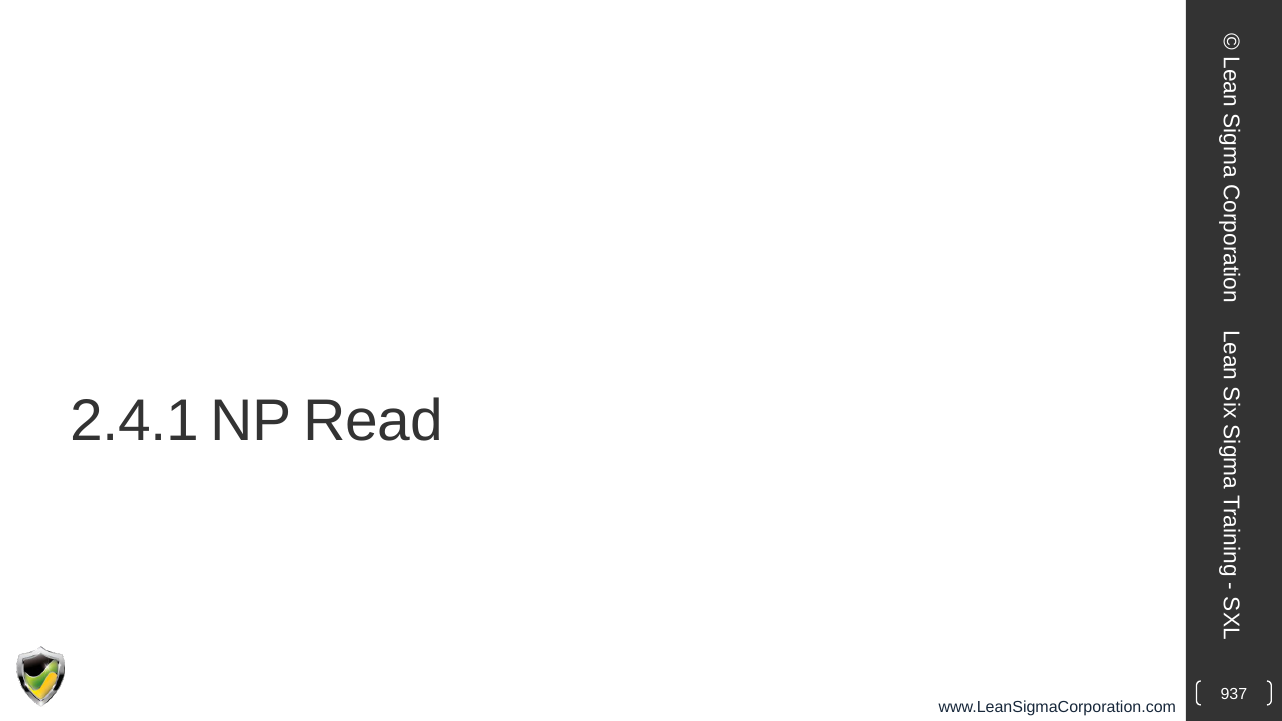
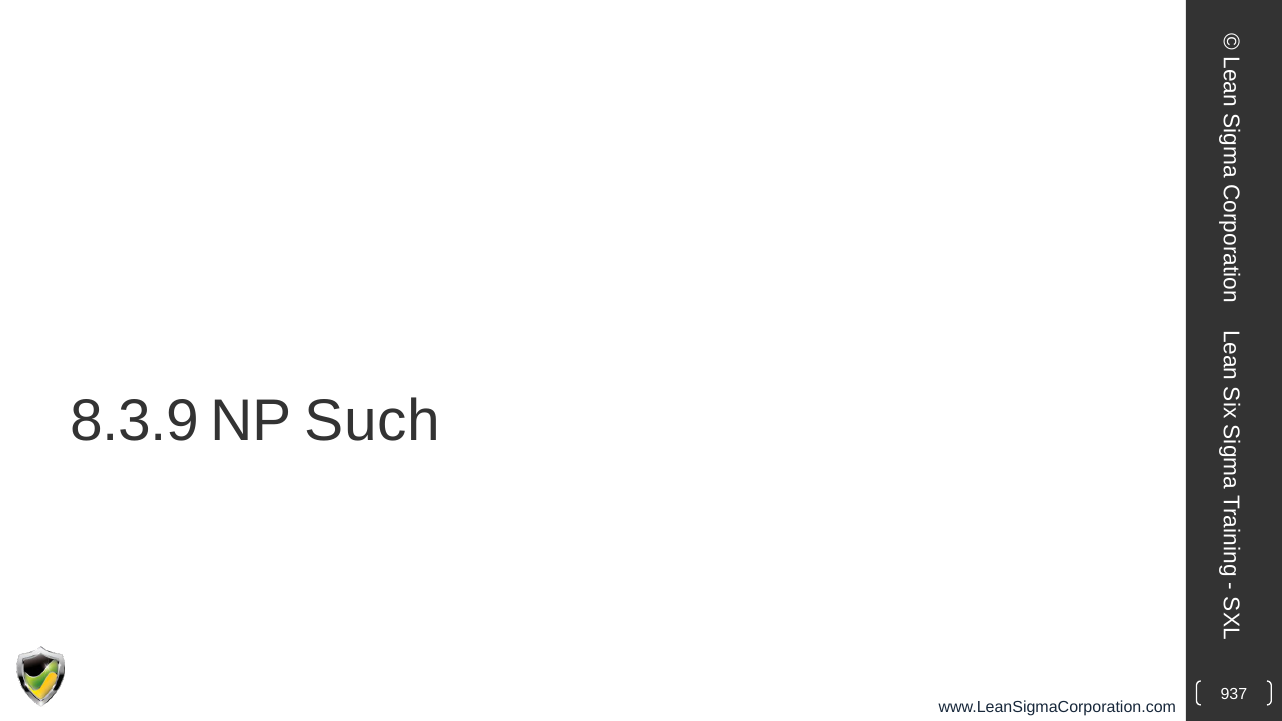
2.4.1: 2.4.1 -> 8.3.9
Read: Read -> Such
